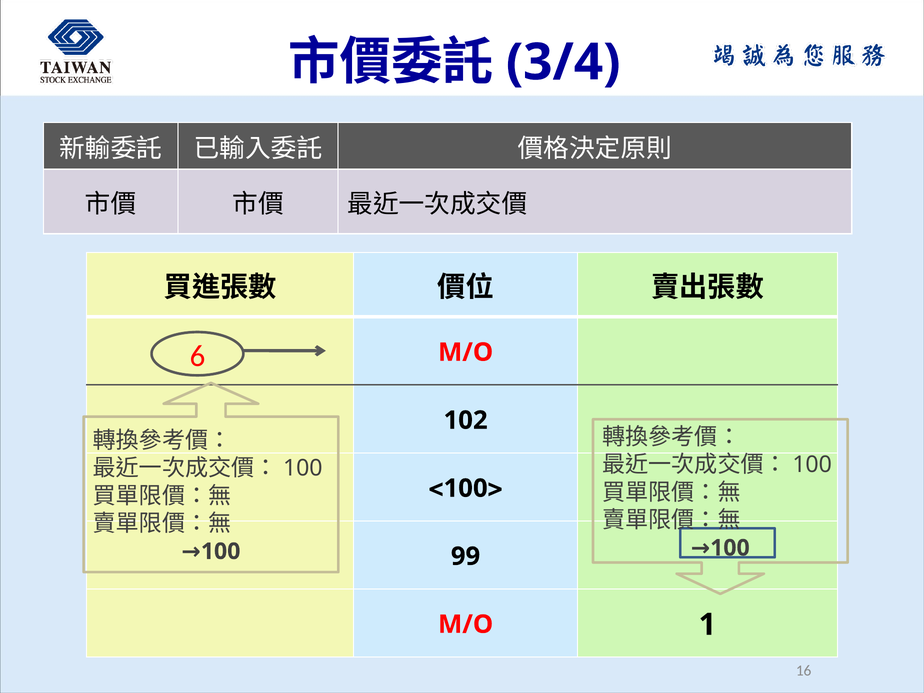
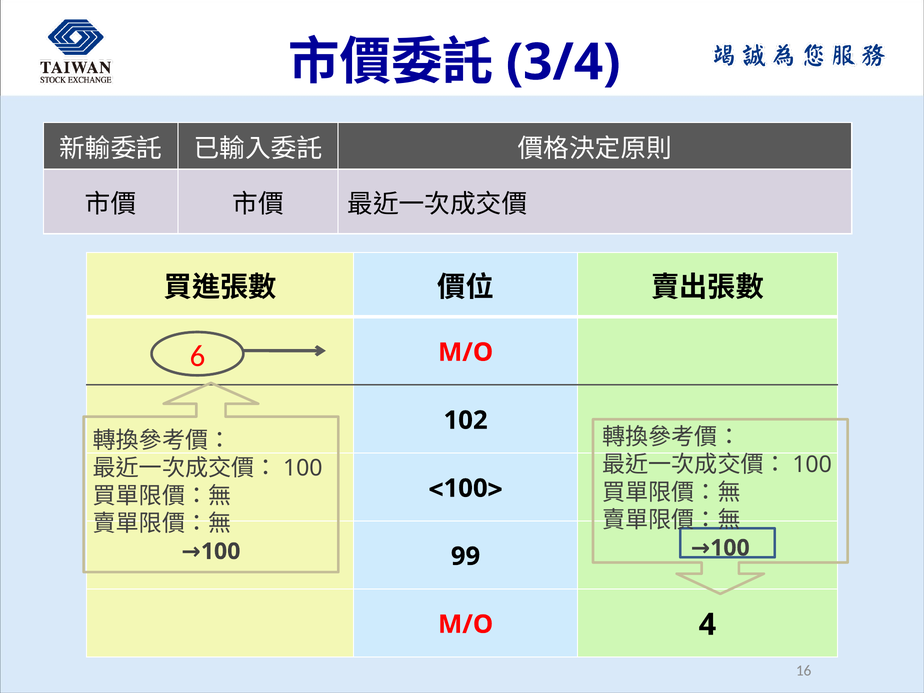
1: 1 -> 4
